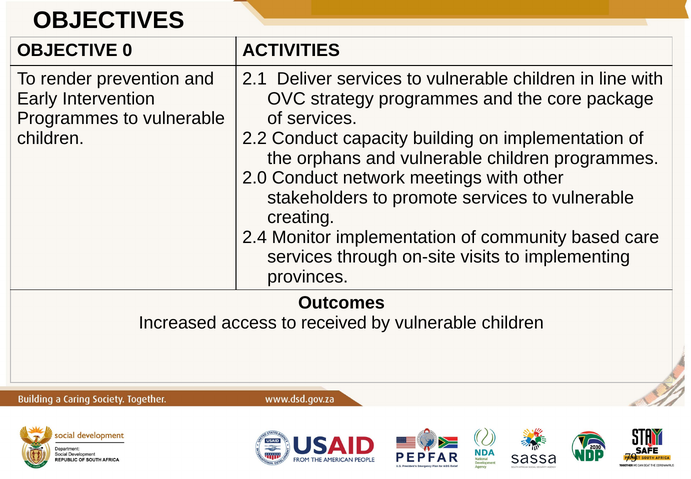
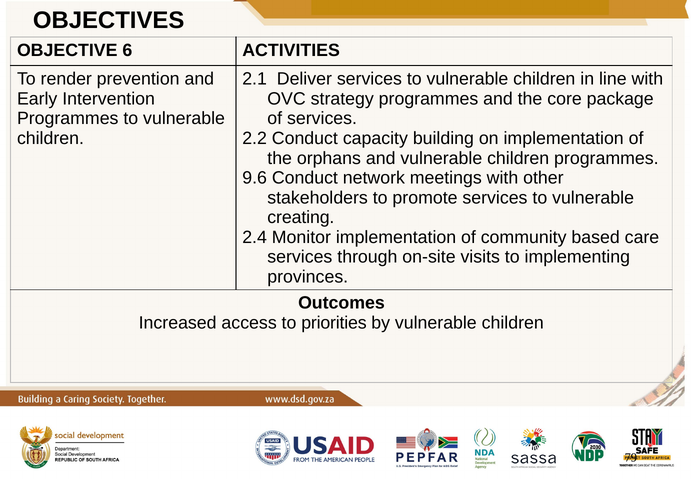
0: 0 -> 6
2.0: 2.0 -> 9.6
received: received -> priorities
